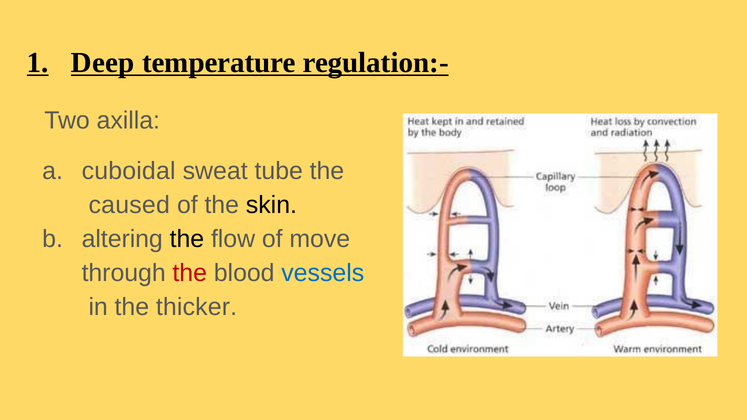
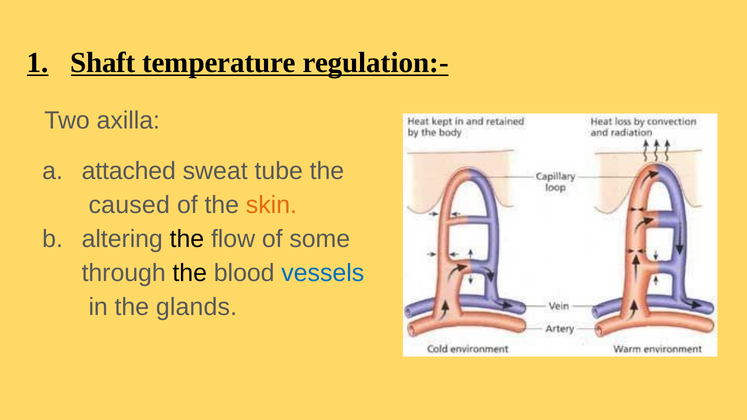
Deep: Deep -> Shaft
cuboidal: cuboidal -> attached
skin colour: black -> orange
move: move -> some
the at (190, 273) colour: red -> black
thicker: thicker -> glands
